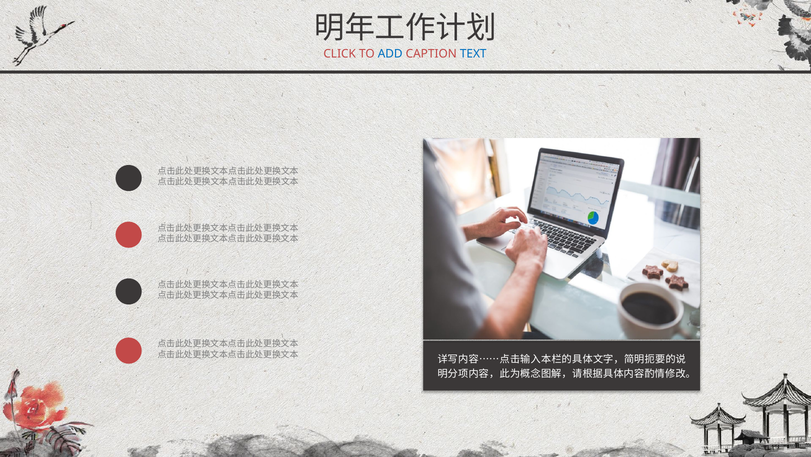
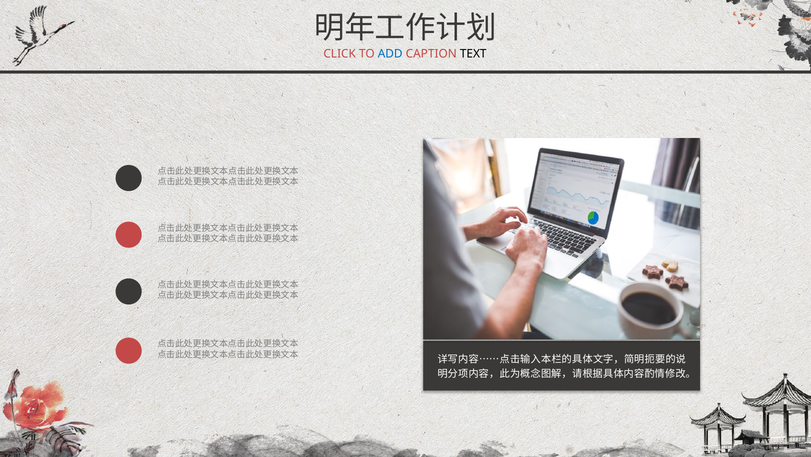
TEXT colour: blue -> black
